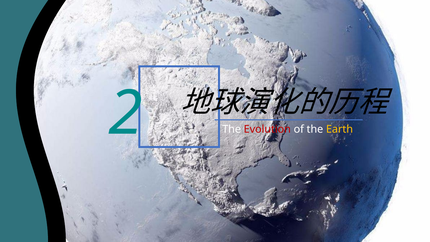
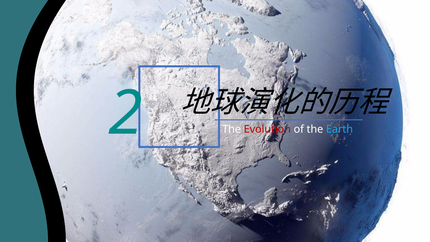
Earth colour: yellow -> light blue
